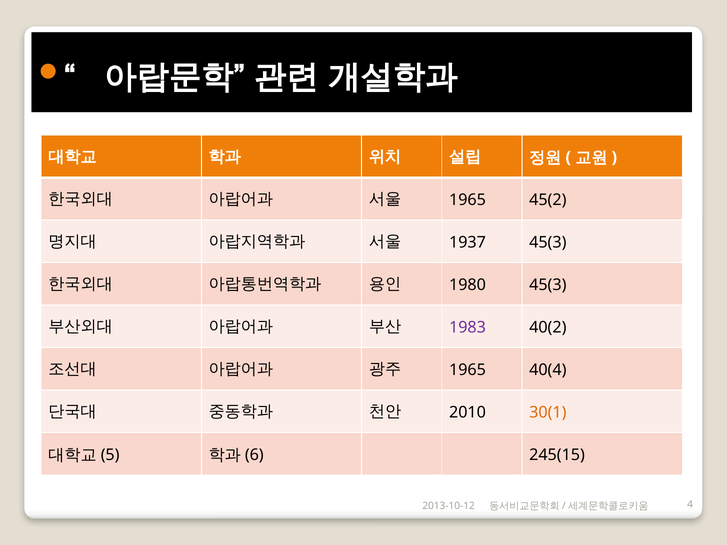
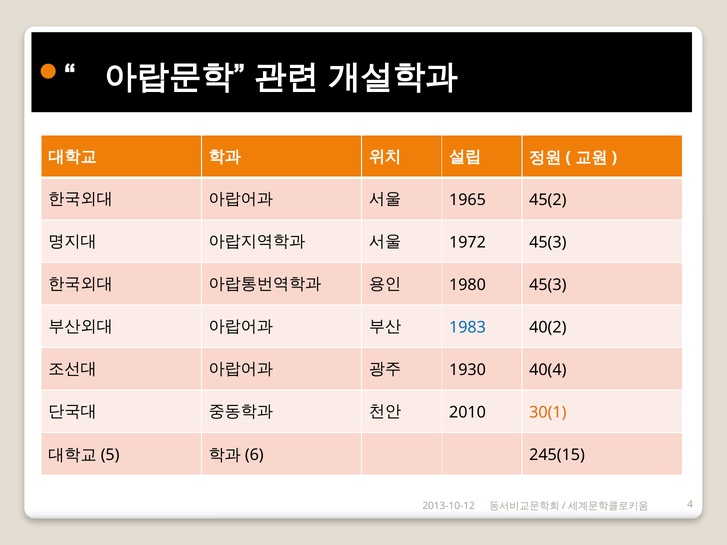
1937: 1937 -> 1972
1983 colour: purple -> blue
1965 at (468, 370): 1965 -> 1930
